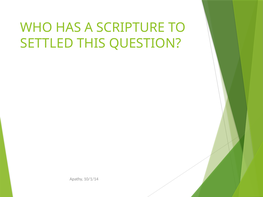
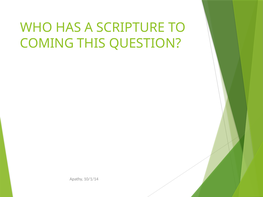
SETTLED: SETTLED -> COMING
